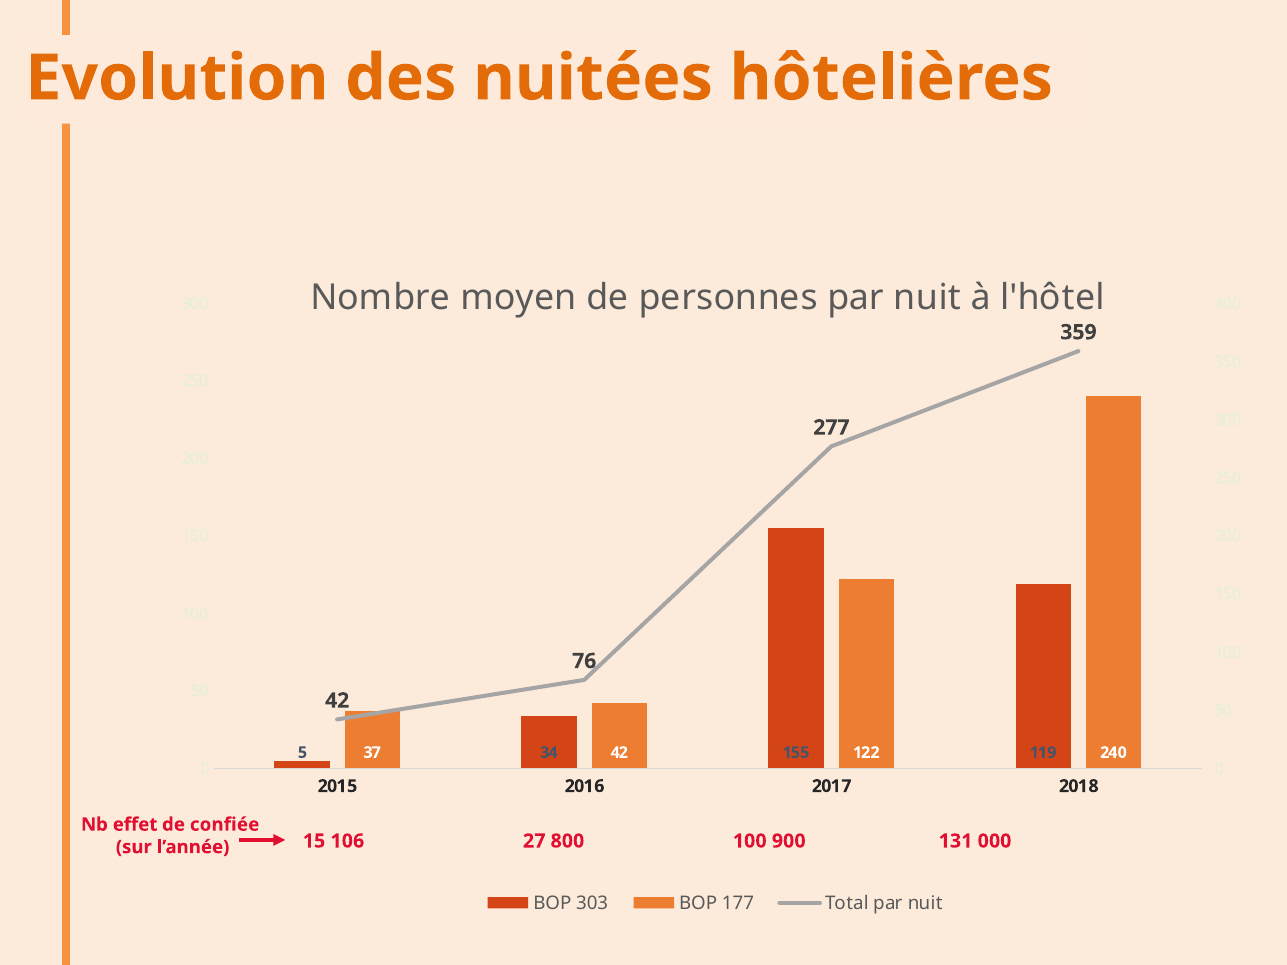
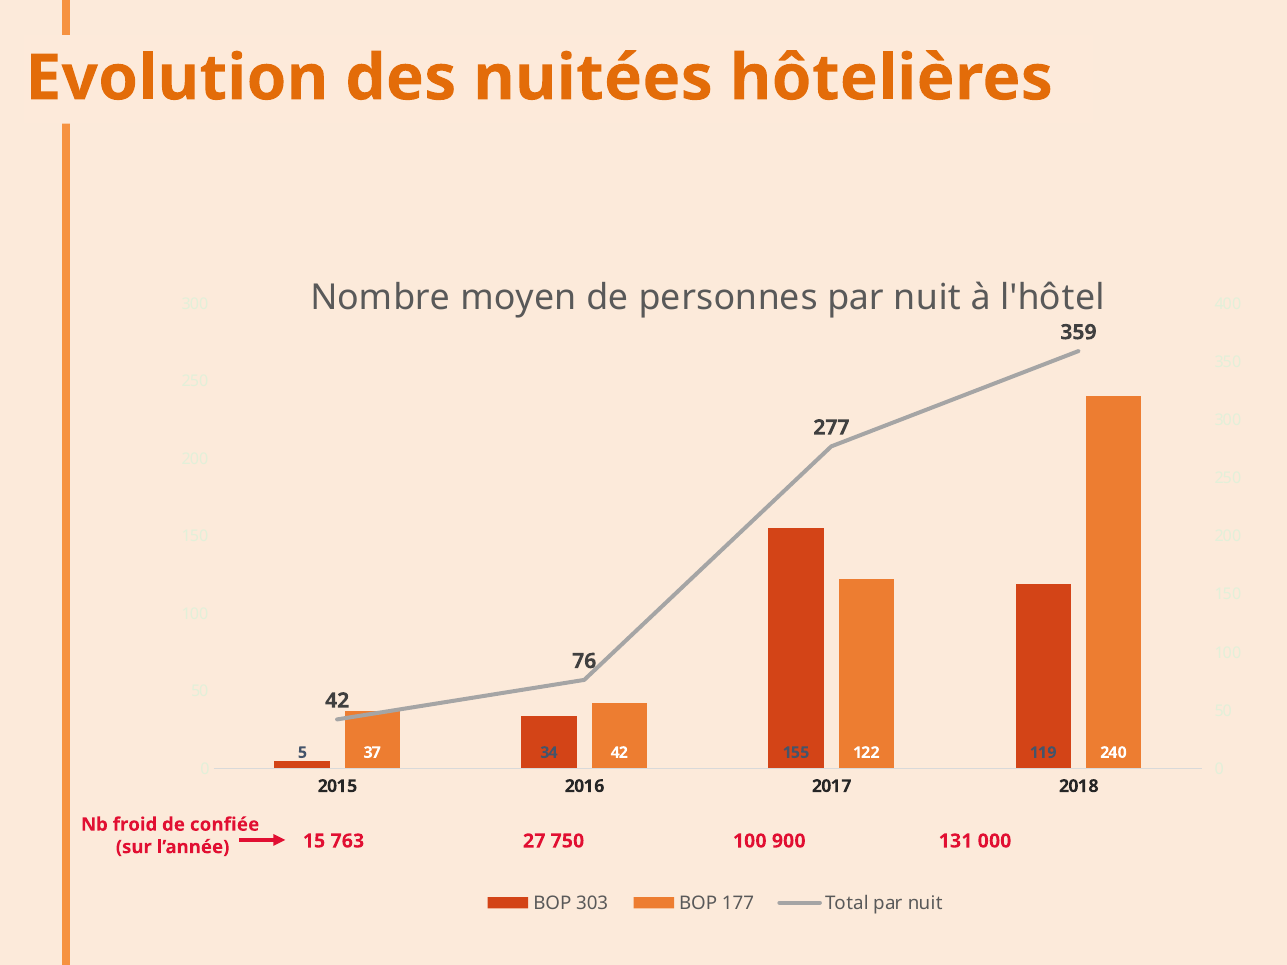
effet: effet -> froid
106: 106 -> 763
800: 800 -> 750
